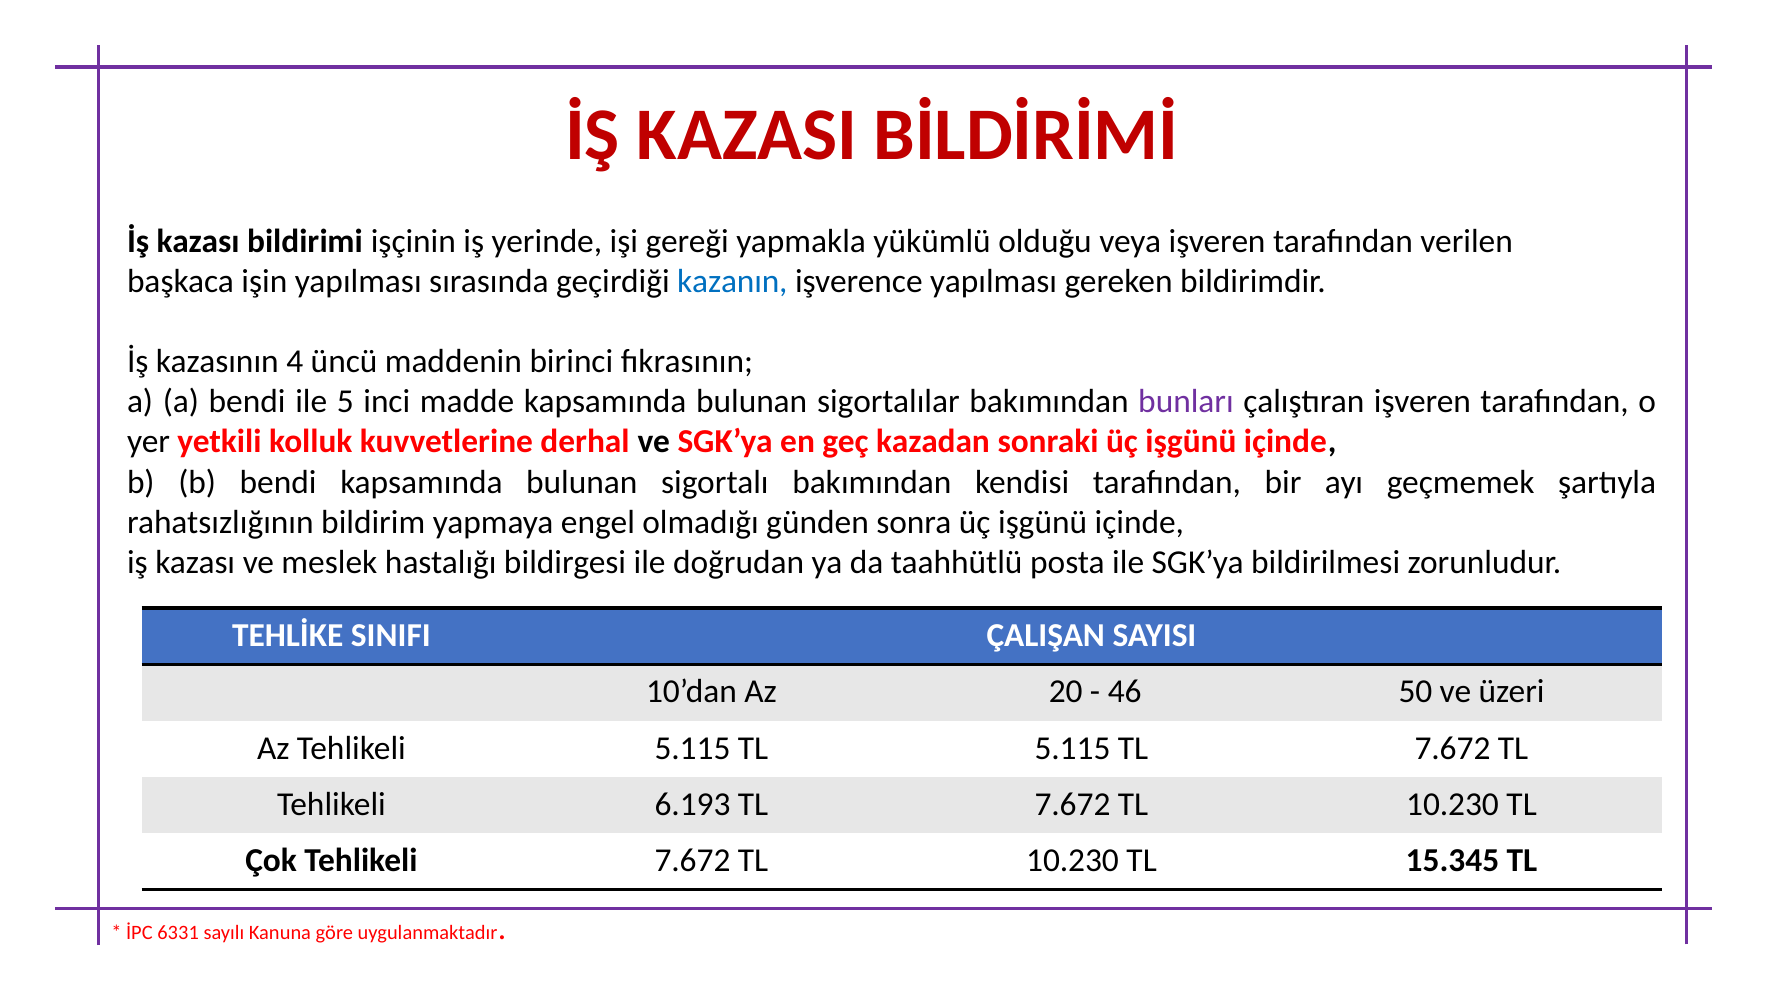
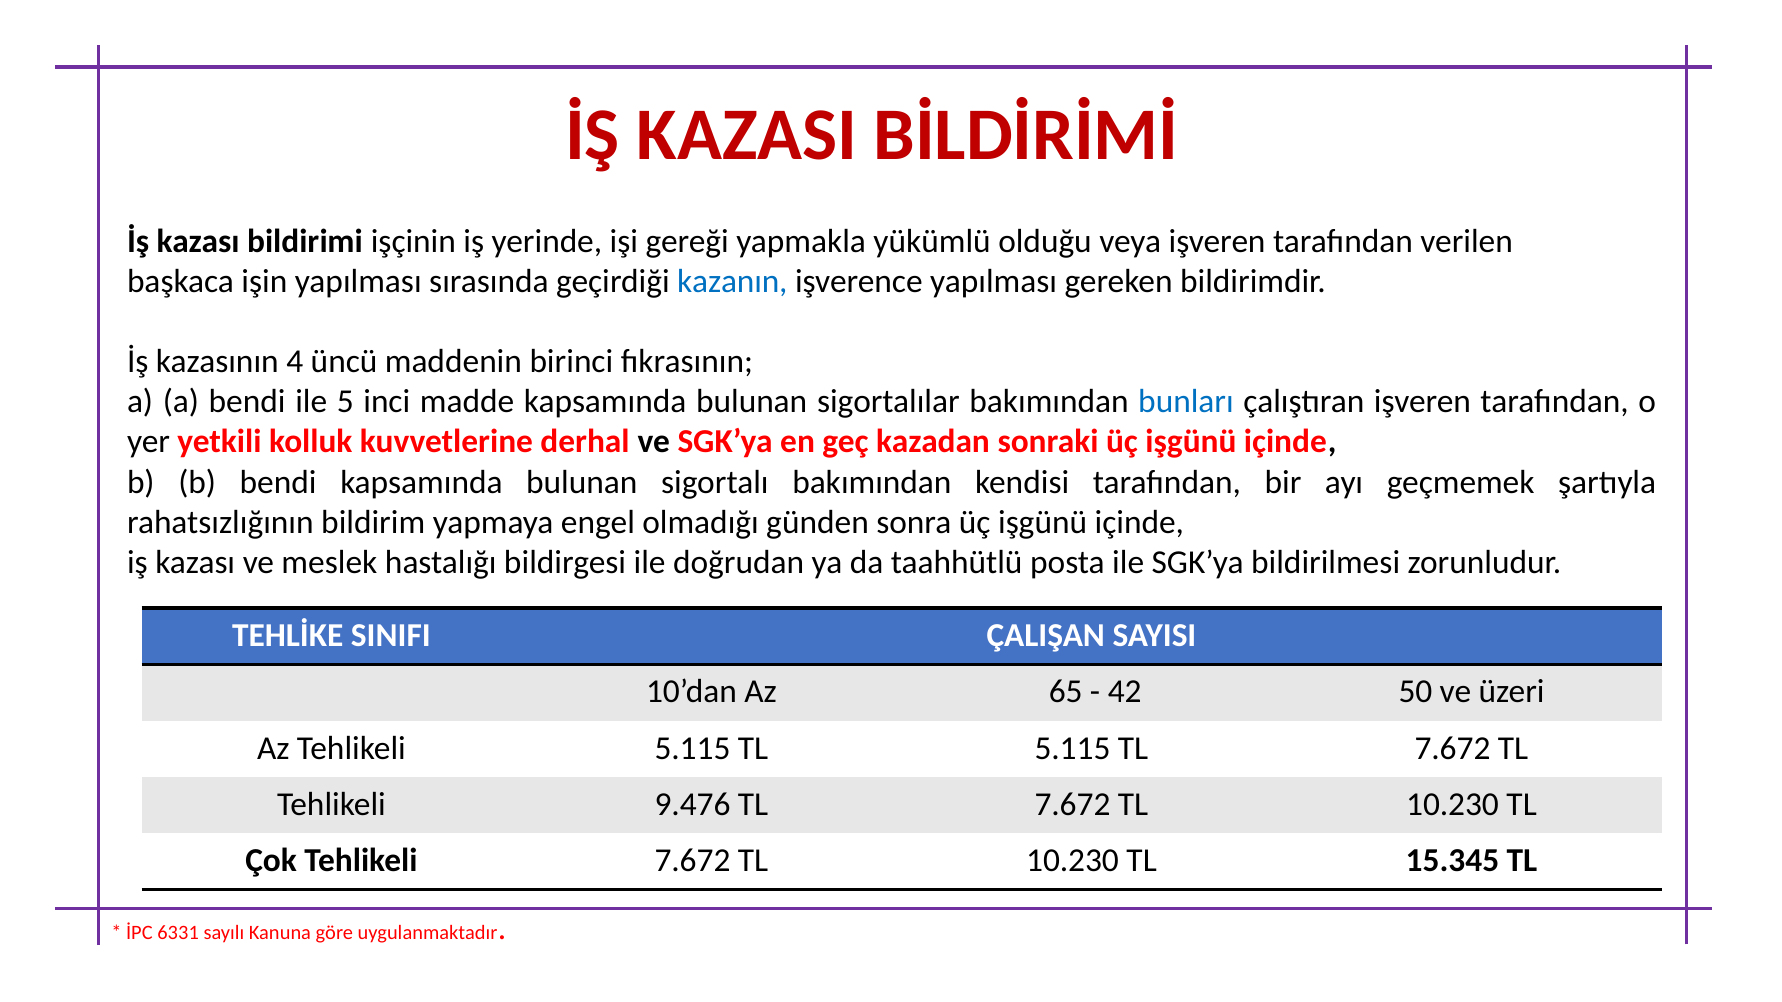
bunları colour: purple -> blue
20: 20 -> 65
46: 46 -> 42
6.193: 6.193 -> 9.476
